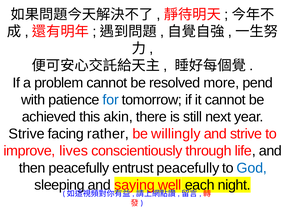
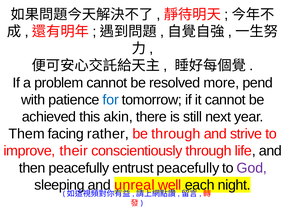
Strive at (27, 134): Strive -> Them
be willingly: willingly -> through
lives: lives -> their
God colour: blue -> purple
saying: saying -> unreal
